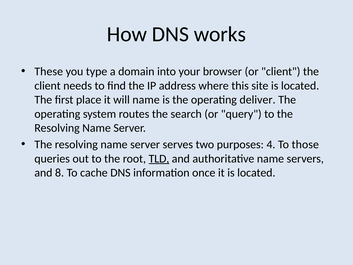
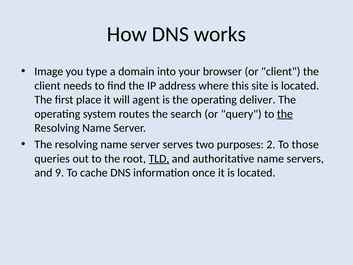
These: These -> Image
will name: name -> agent
the at (285, 114) underline: none -> present
4: 4 -> 2
8: 8 -> 9
